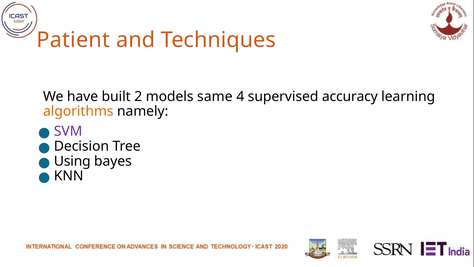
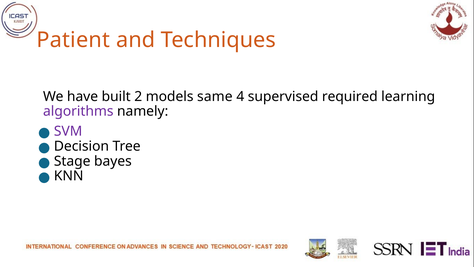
accuracy: accuracy -> required
algorithms colour: orange -> purple
Using: Using -> Stage
